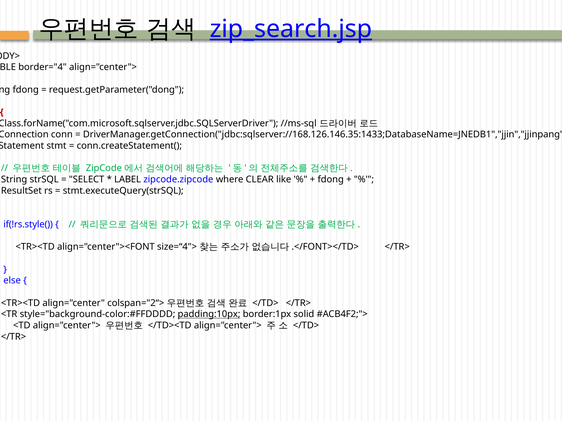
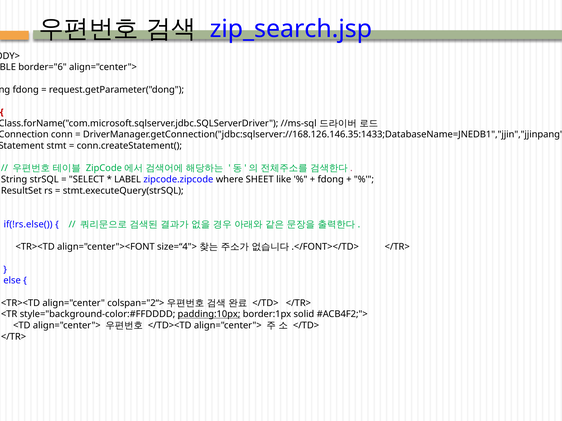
zip_search.jsp underline: present -> none
border="4: border="4 -> border="6
CLEAR: CLEAR -> SHEET
if(!rs.style(: if(!rs.style( -> if(!rs.else(
